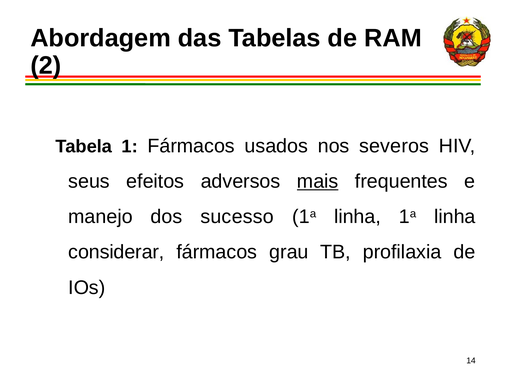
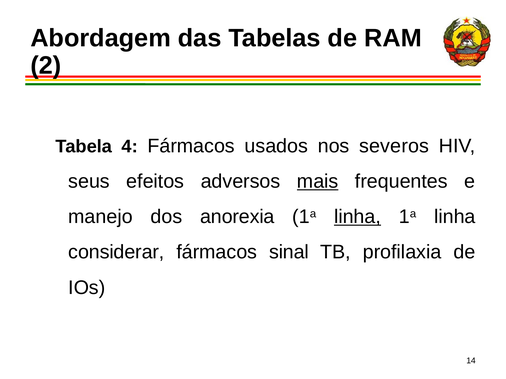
1: 1 -> 4
sucesso: sucesso -> anorexia
linha at (357, 217) underline: none -> present
grau: grau -> sinal
